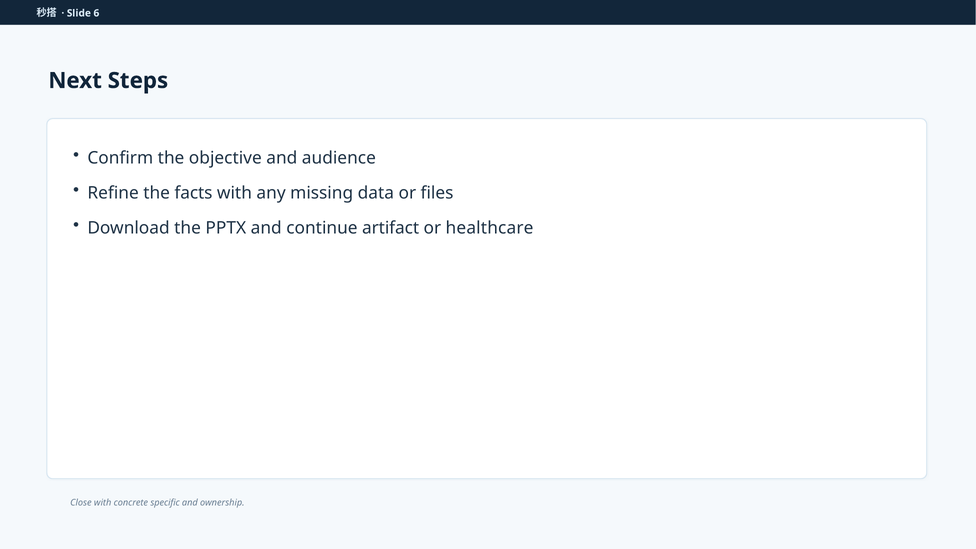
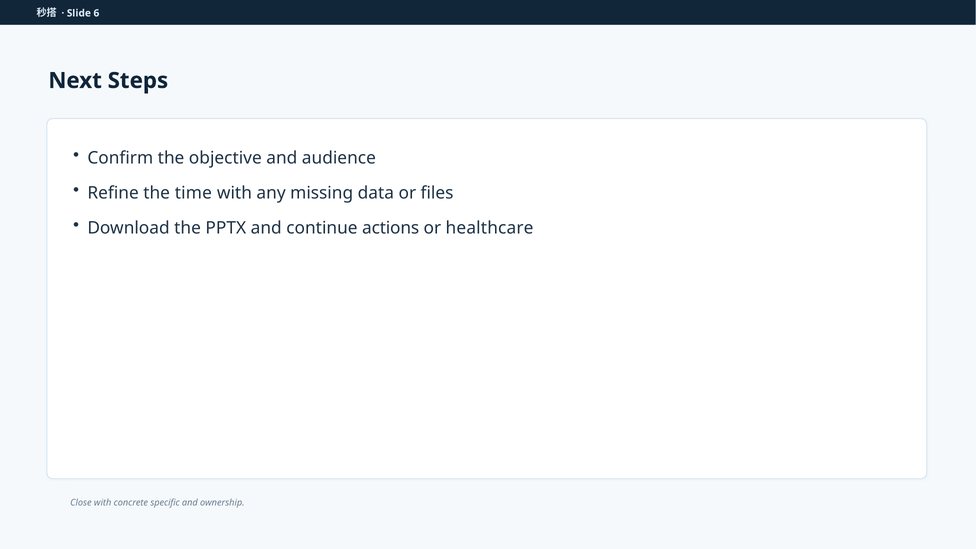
facts: facts -> time
artifact: artifact -> actions
